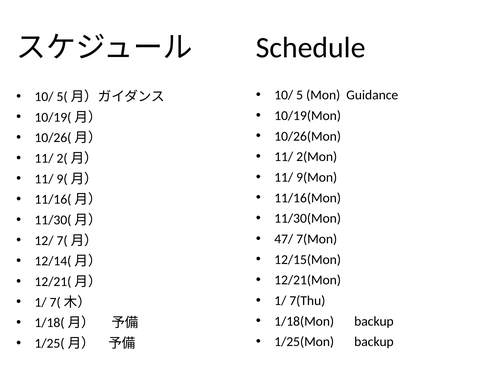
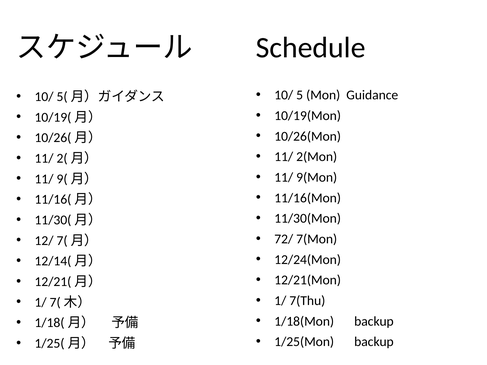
47/: 47/ -> 72/
12/15(Mon: 12/15(Mon -> 12/24(Mon
